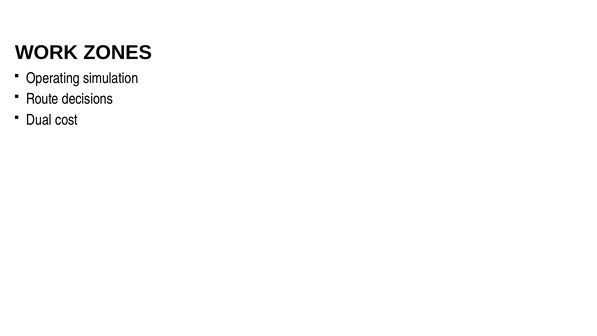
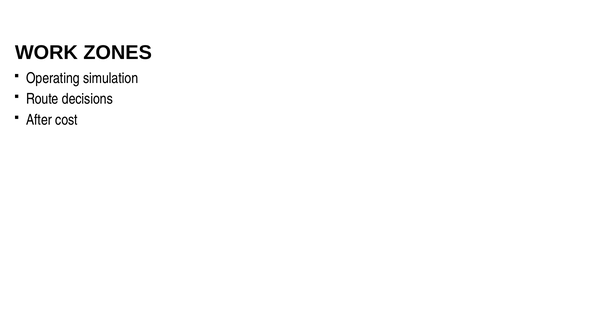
Dual: Dual -> After
